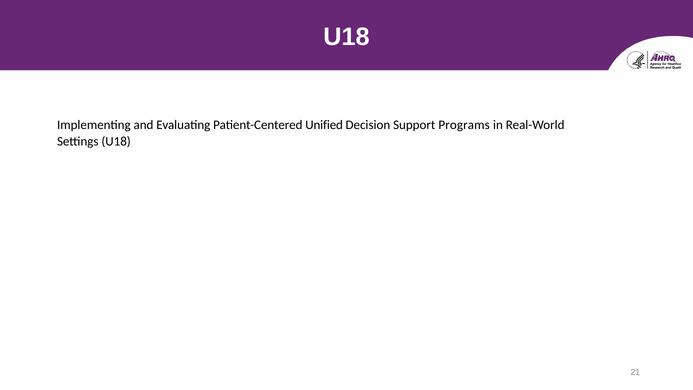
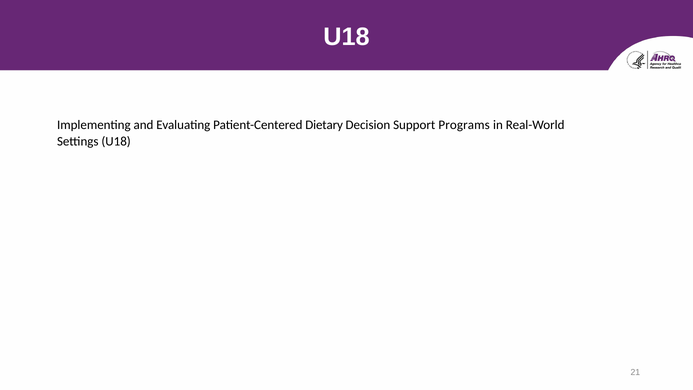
Unified: Unified -> Dietary
